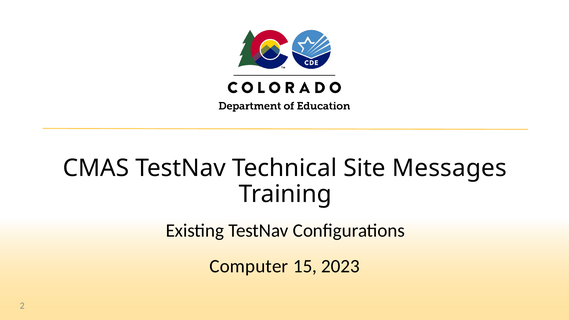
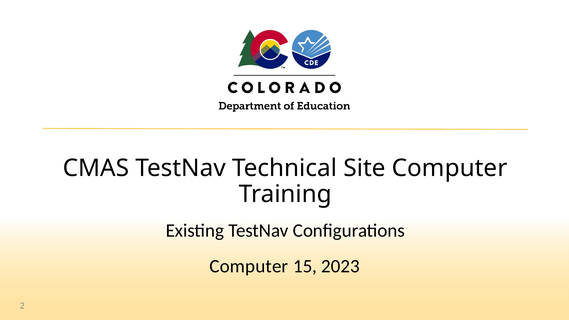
Site Messages: Messages -> Computer
